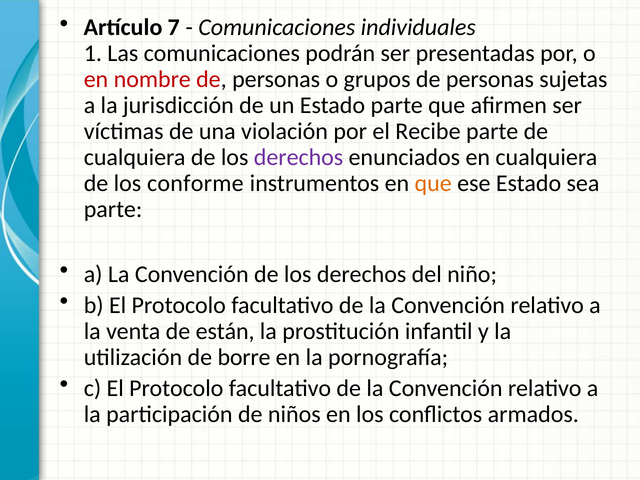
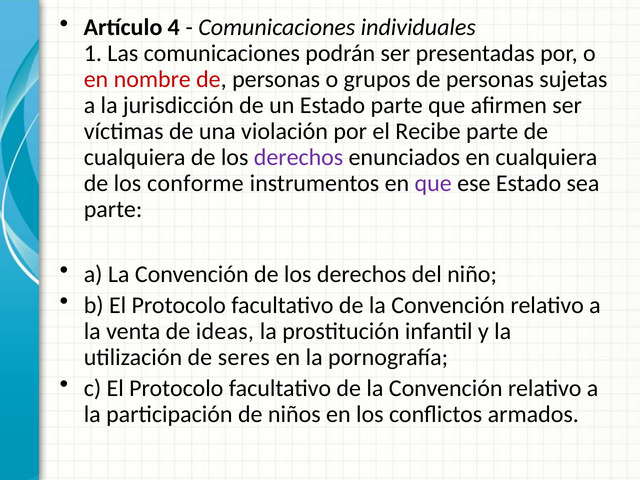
7: 7 -> 4
que at (433, 183) colour: orange -> purple
están: están -> ideas
borre: borre -> seres
